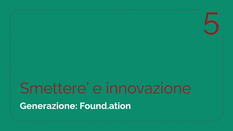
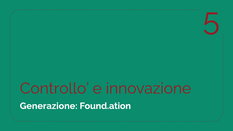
Smettere: Smettere -> Controllo
